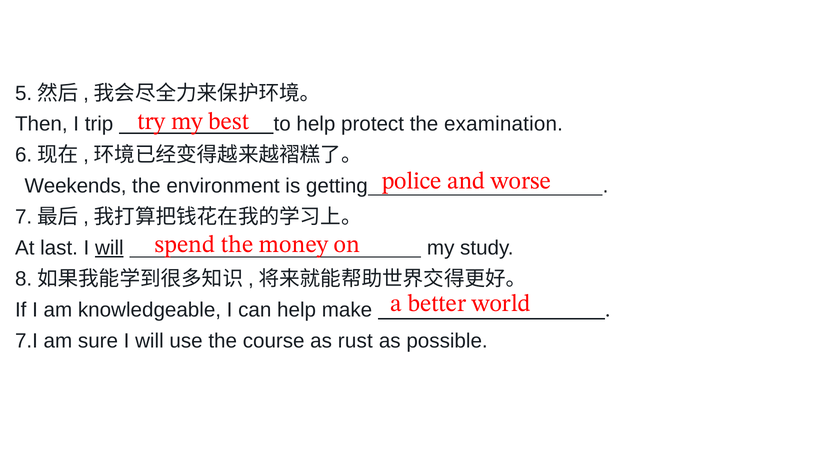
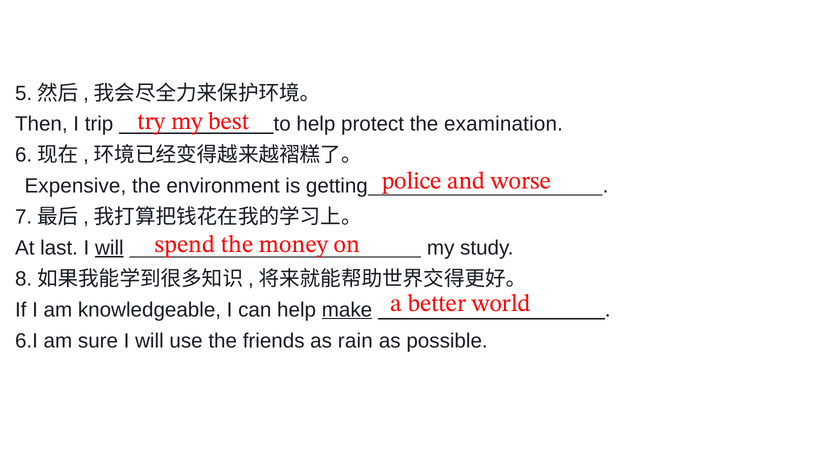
Weekends: Weekends -> Expensive
make underline: none -> present
7.I: 7.I -> 6.I
course: course -> friends
rust: rust -> rain
